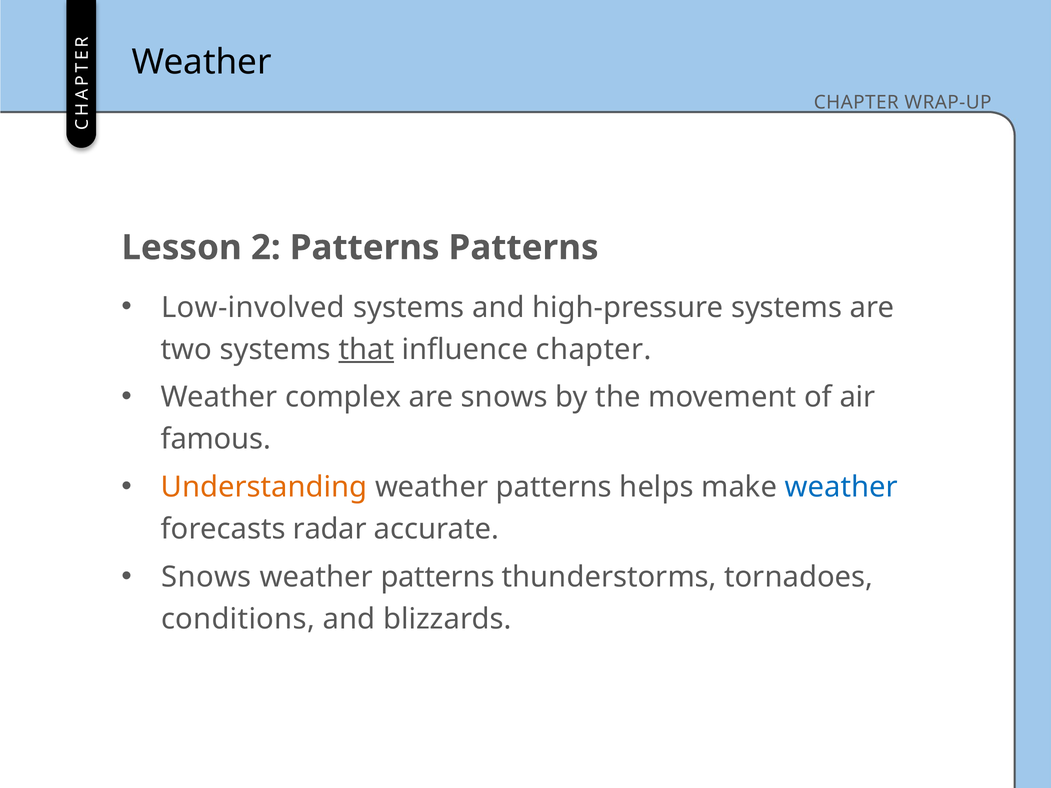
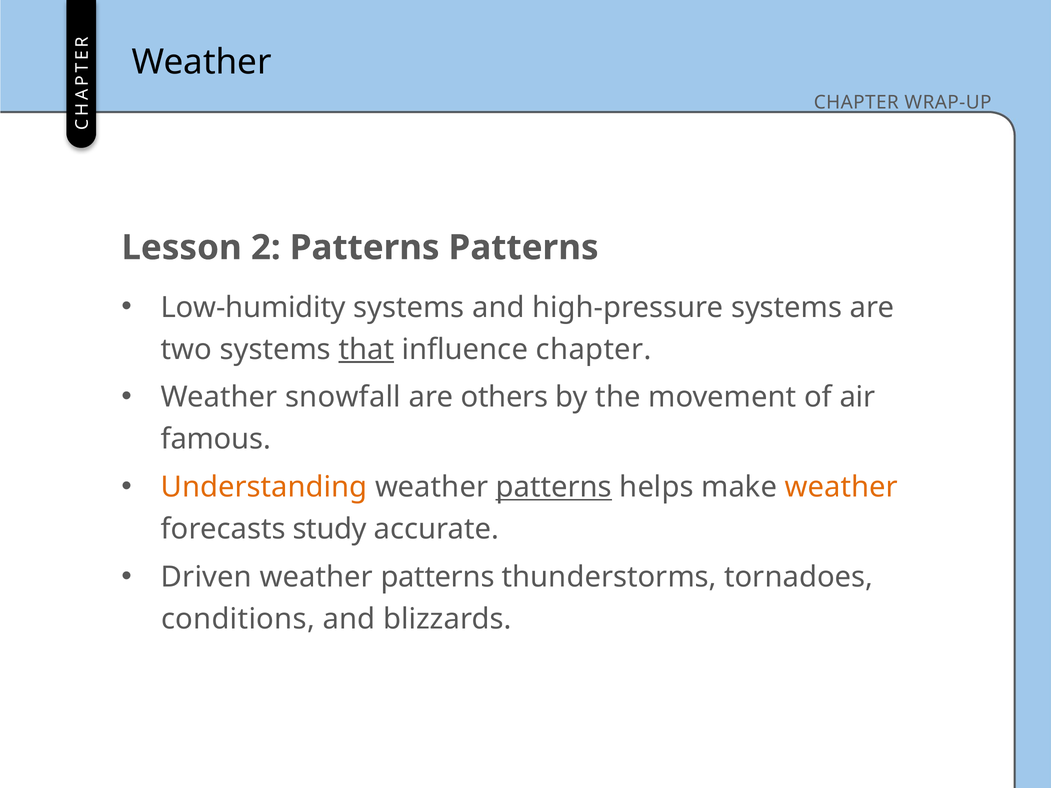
Low-involved: Low-involved -> Low-humidity
complex: complex -> snowfall
are snows: snows -> others
patterns at (554, 487) underline: none -> present
weather at (841, 487) colour: blue -> orange
radar: radar -> study
Snows at (206, 577): Snows -> Driven
